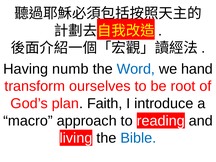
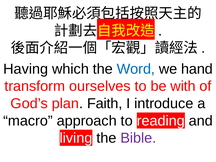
numb: numb -> which
root: root -> with
Bible colour: blue -> purple
